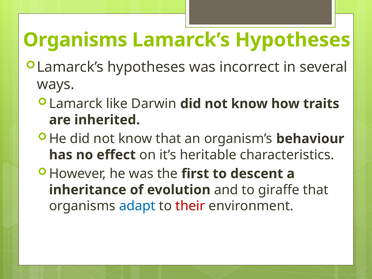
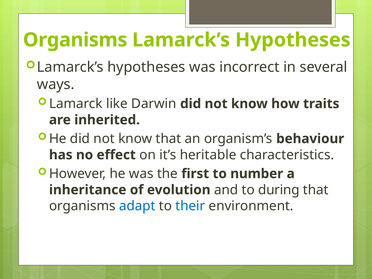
descent: descent -> number
giraffe: giraffe -> during
their colour: red -> blue
